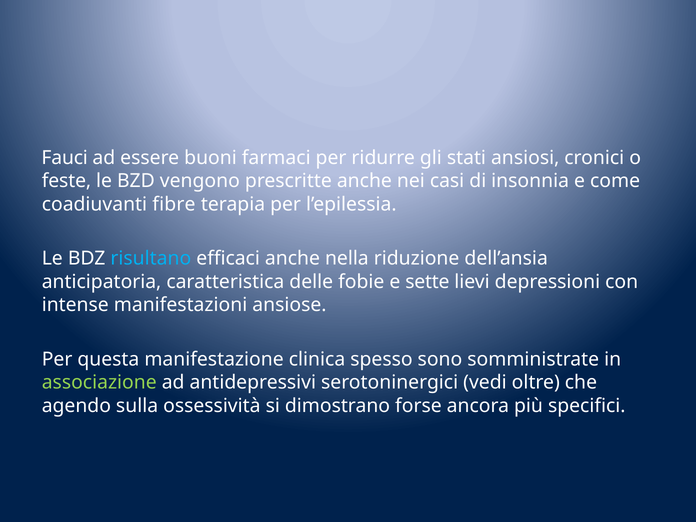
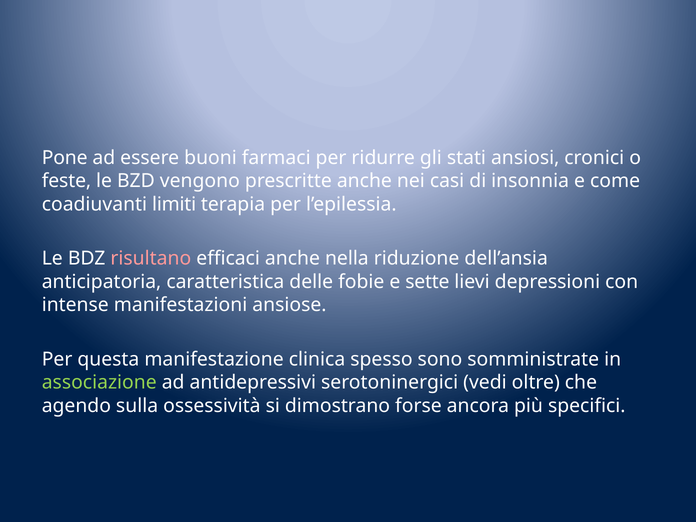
Fauci: Fauci -> Pone
fibre: fibre -> limiti
risultano colour: light blue -> pink
